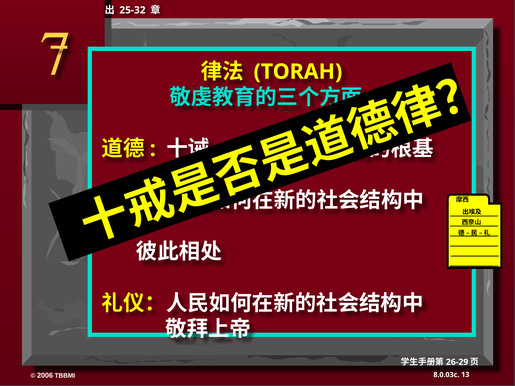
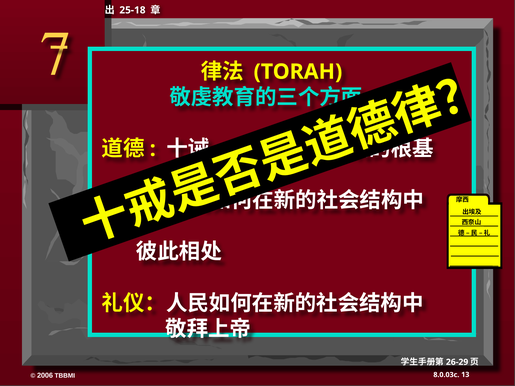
25-32: 25-32 -> 25-18
